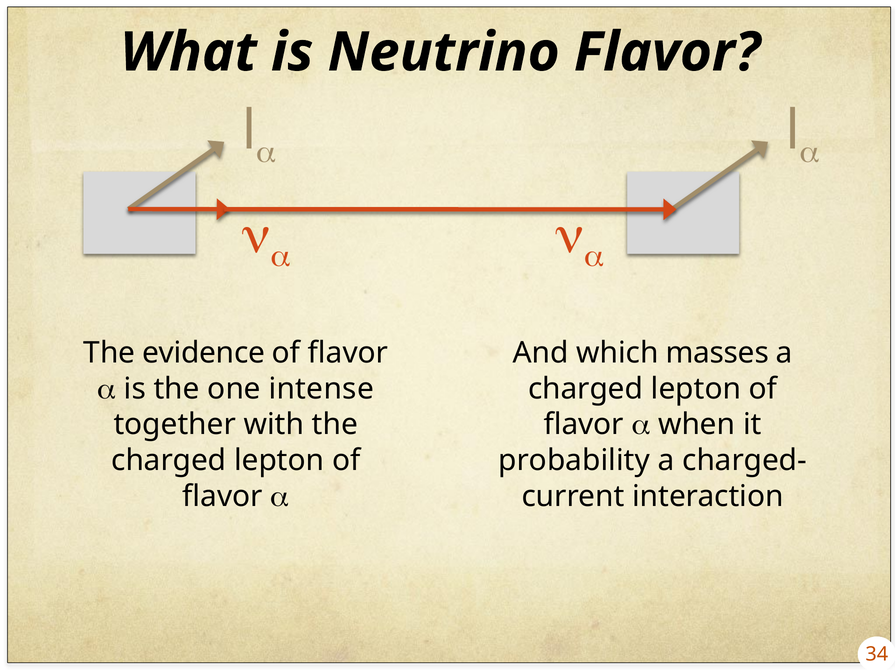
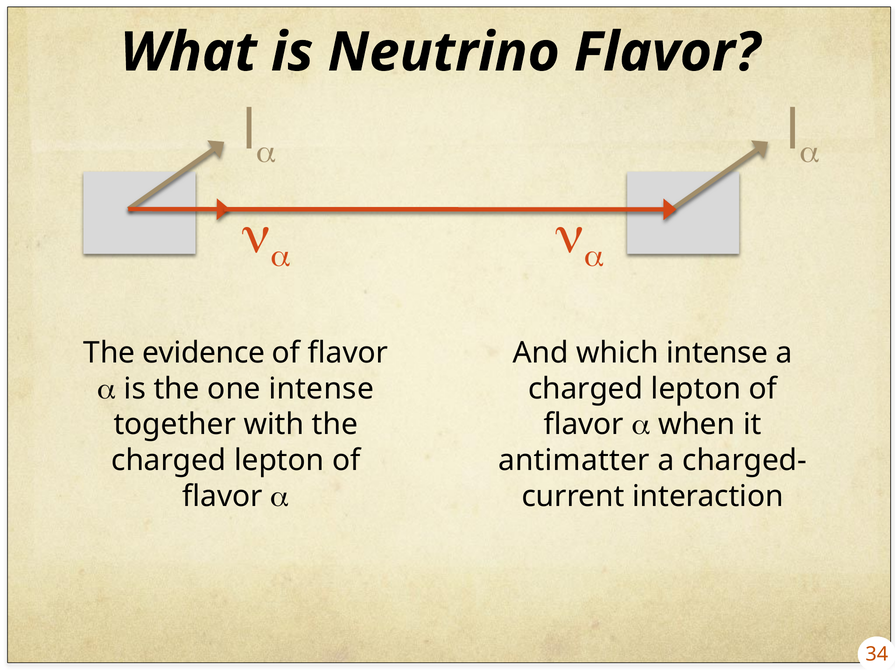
which masses: masses -> intense
probability: probability -> antimatter
